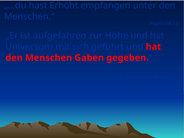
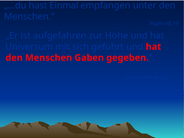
Erhöht: Erhöht -> Einmal
